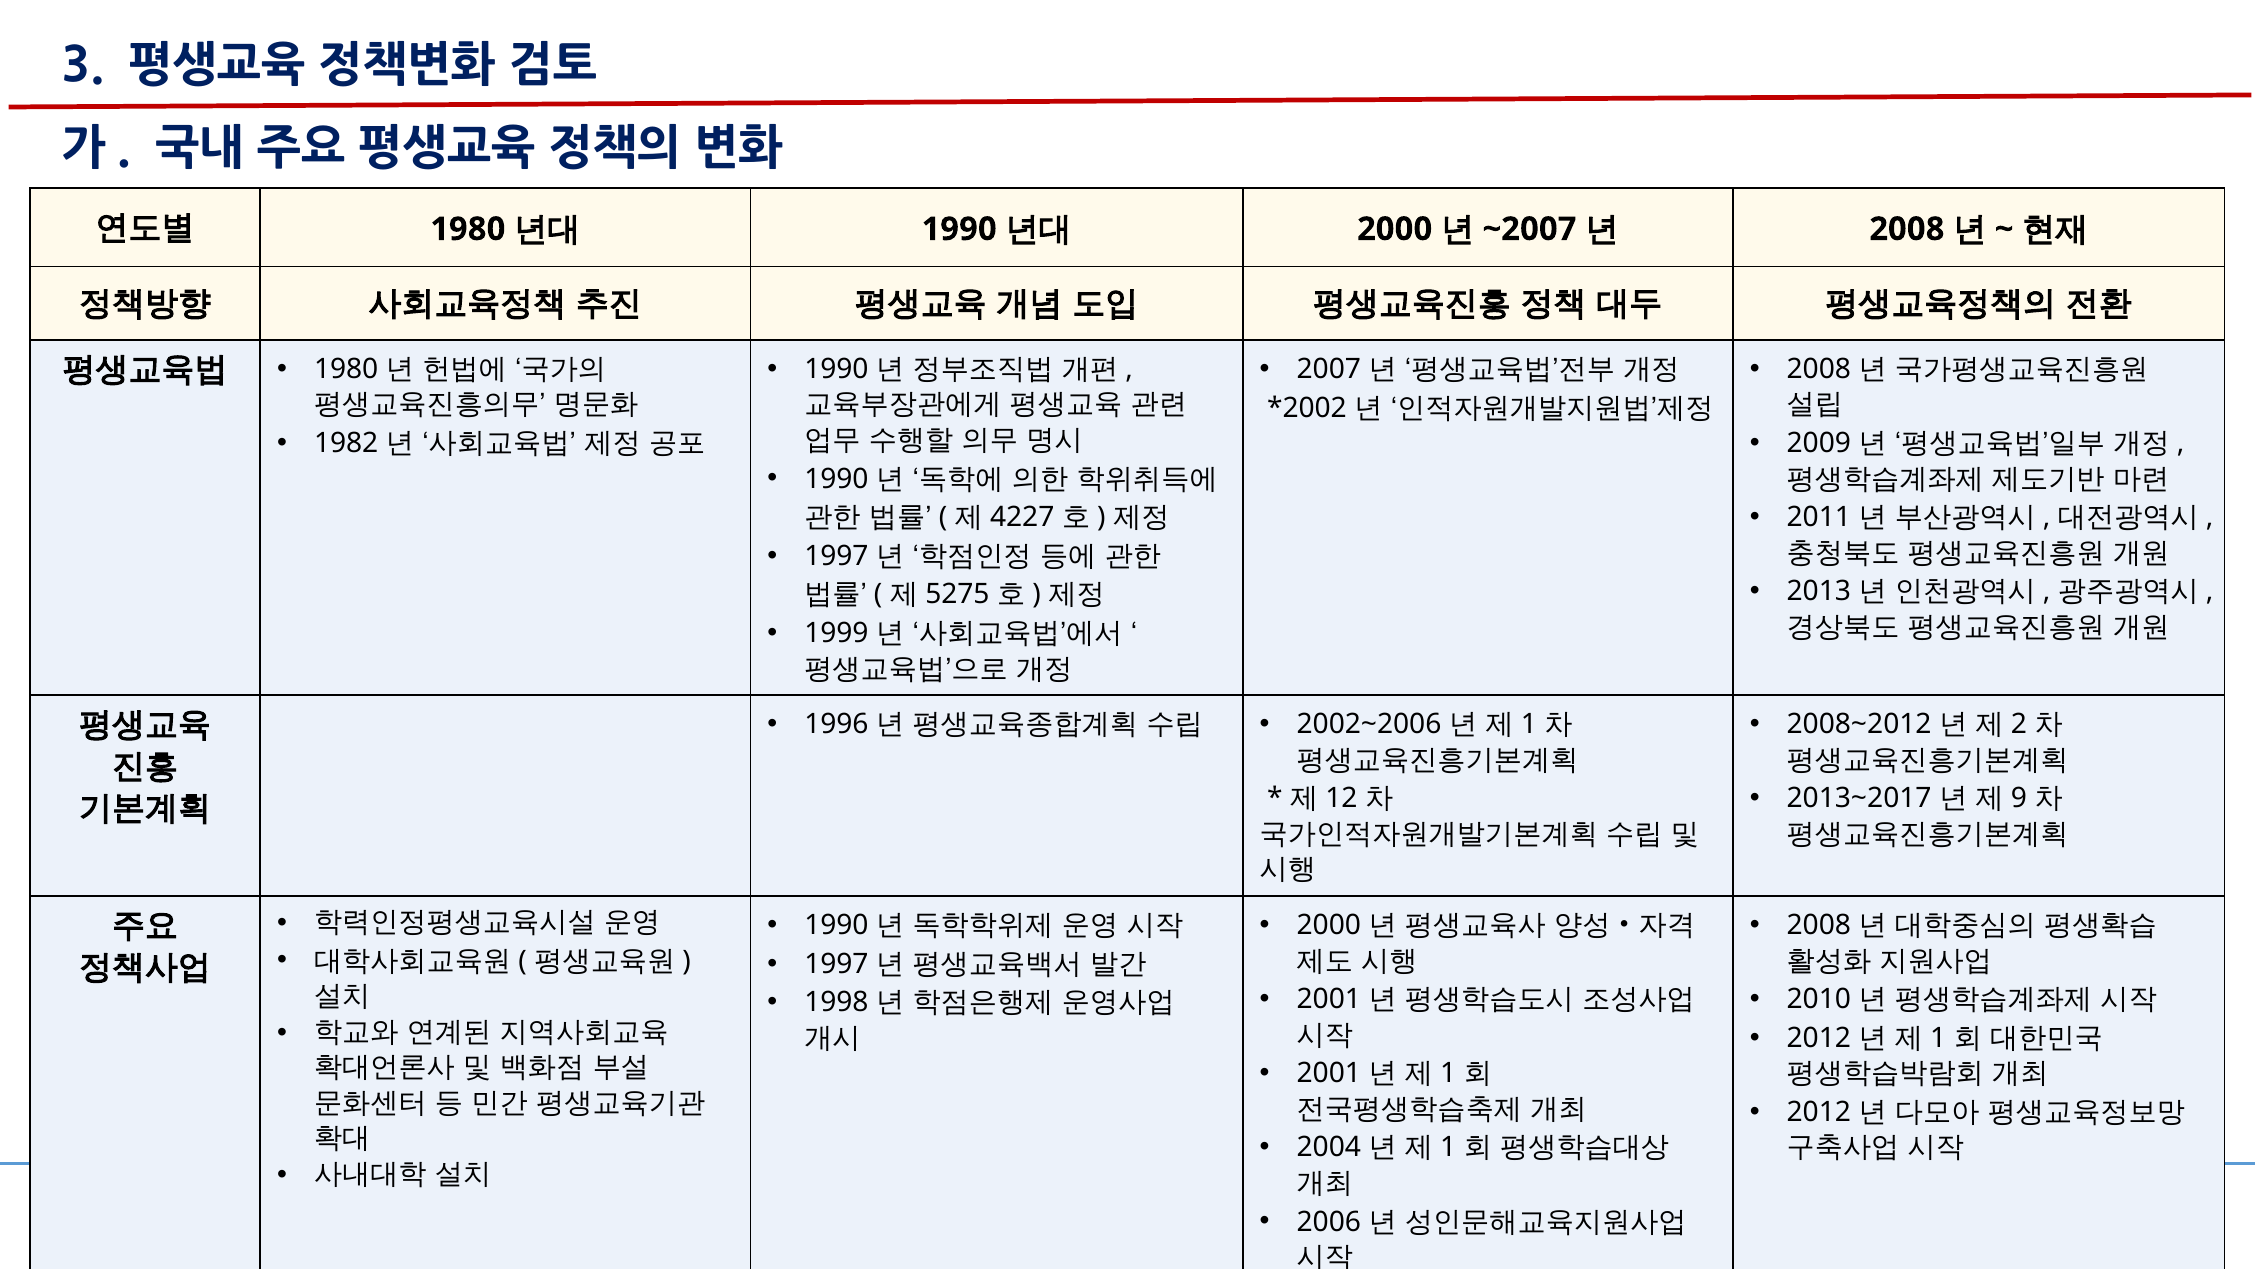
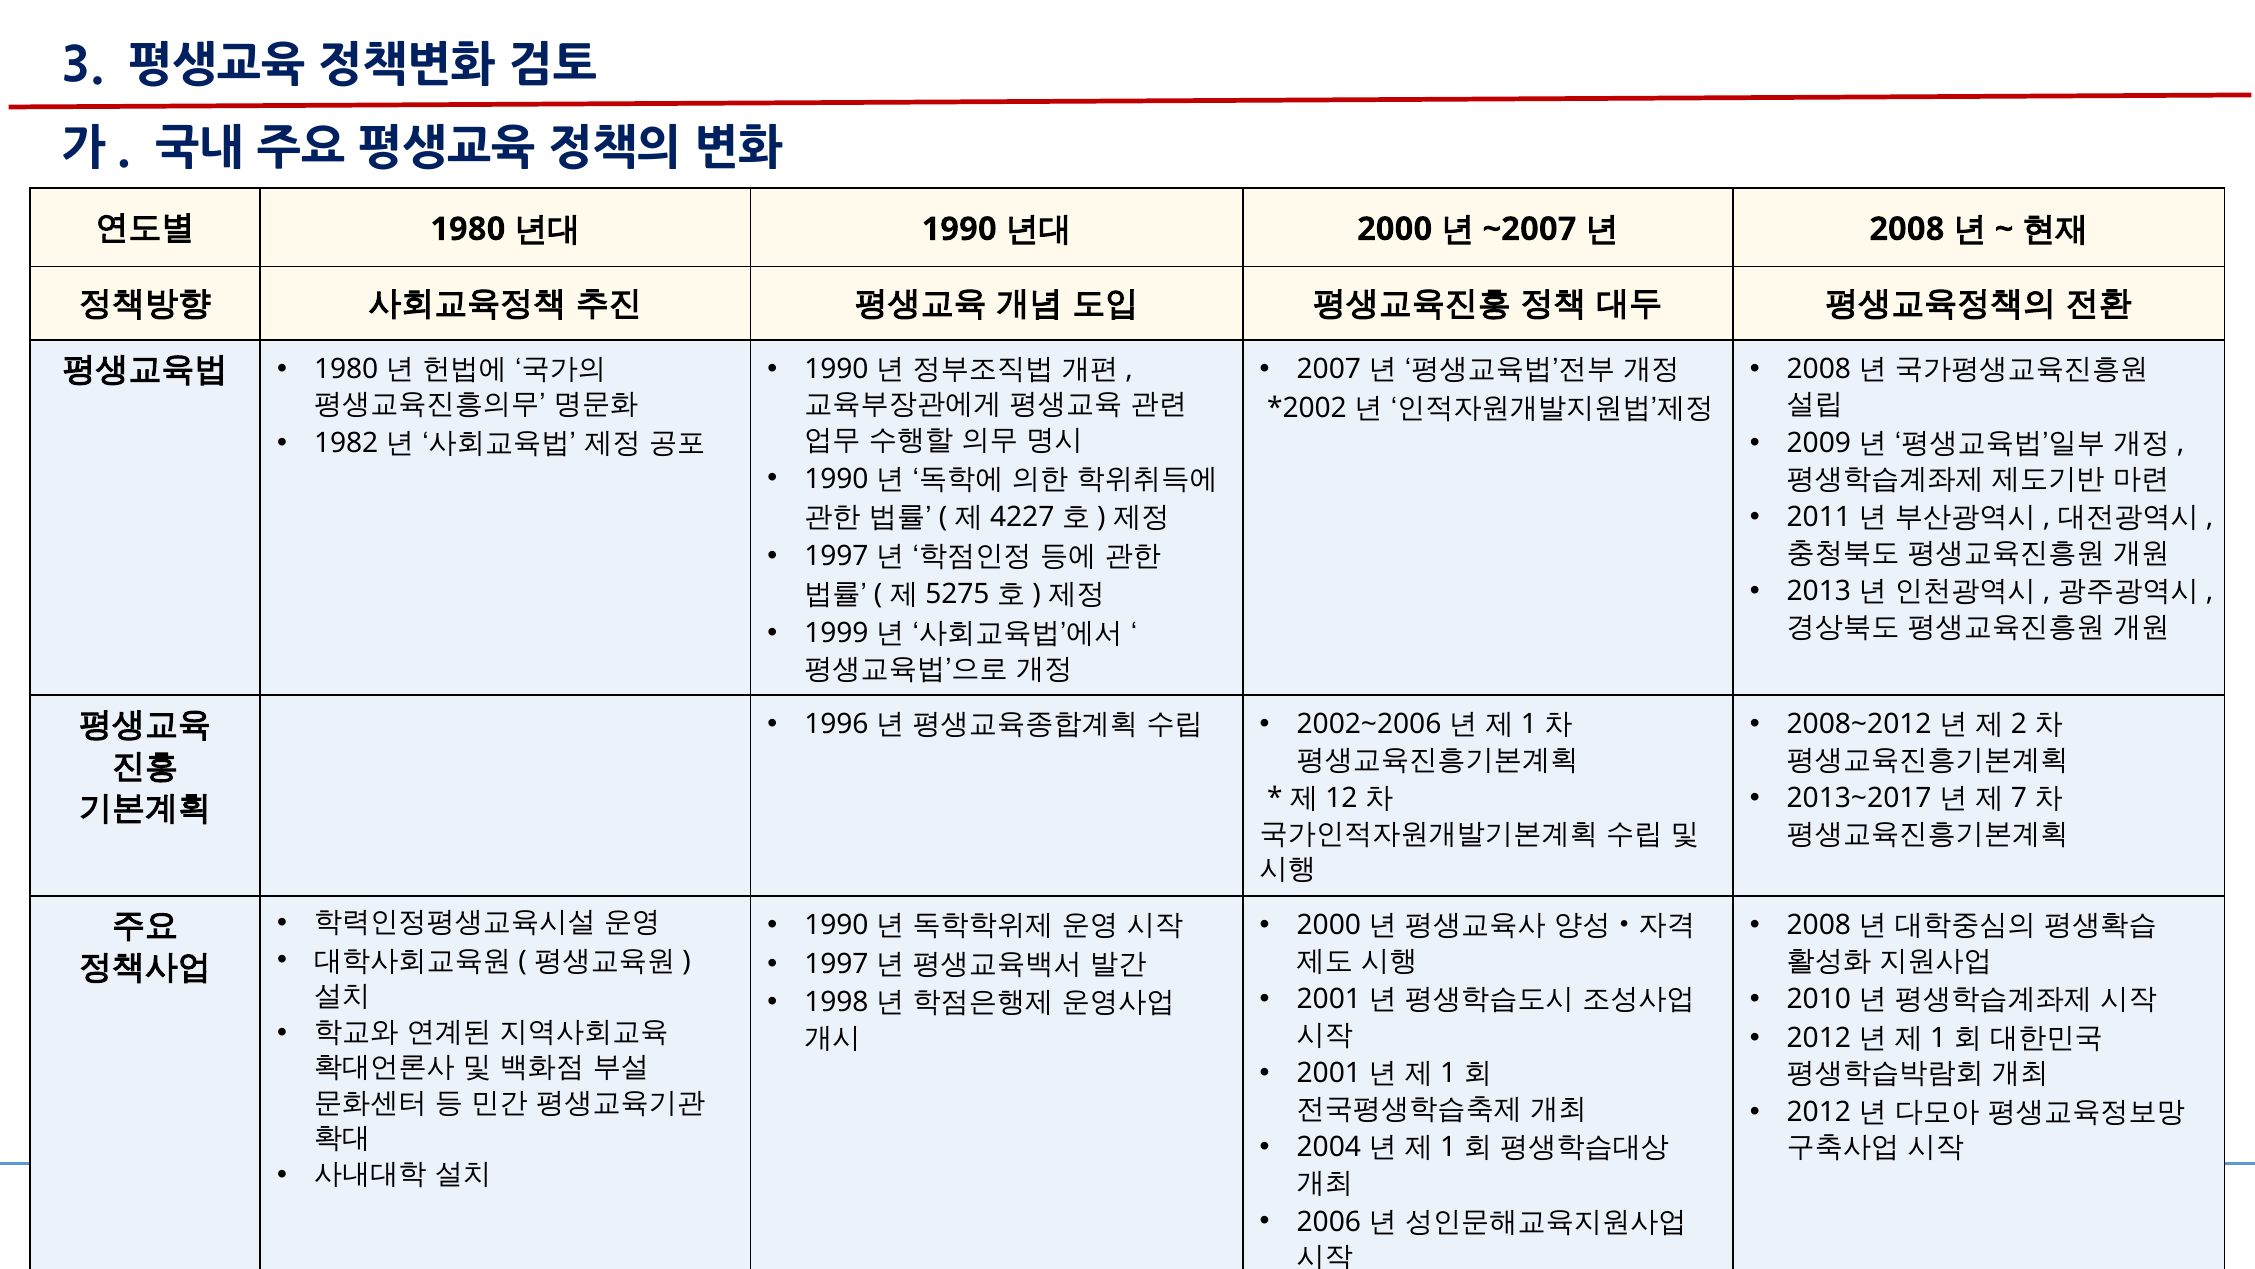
9: 9 -> 7
